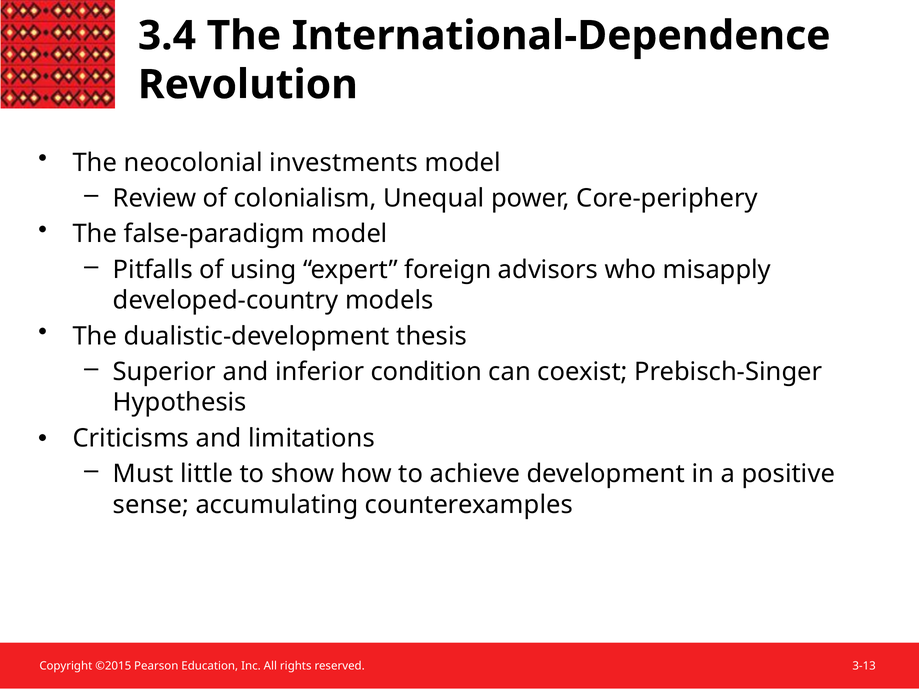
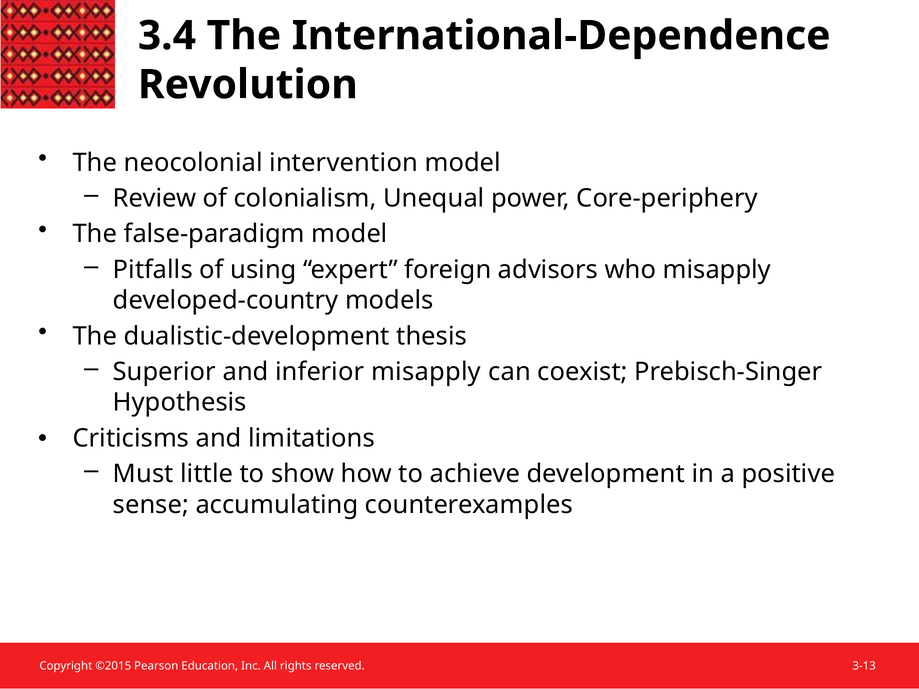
investments: investments -> intervention
inferior condition: condition -> misapply
